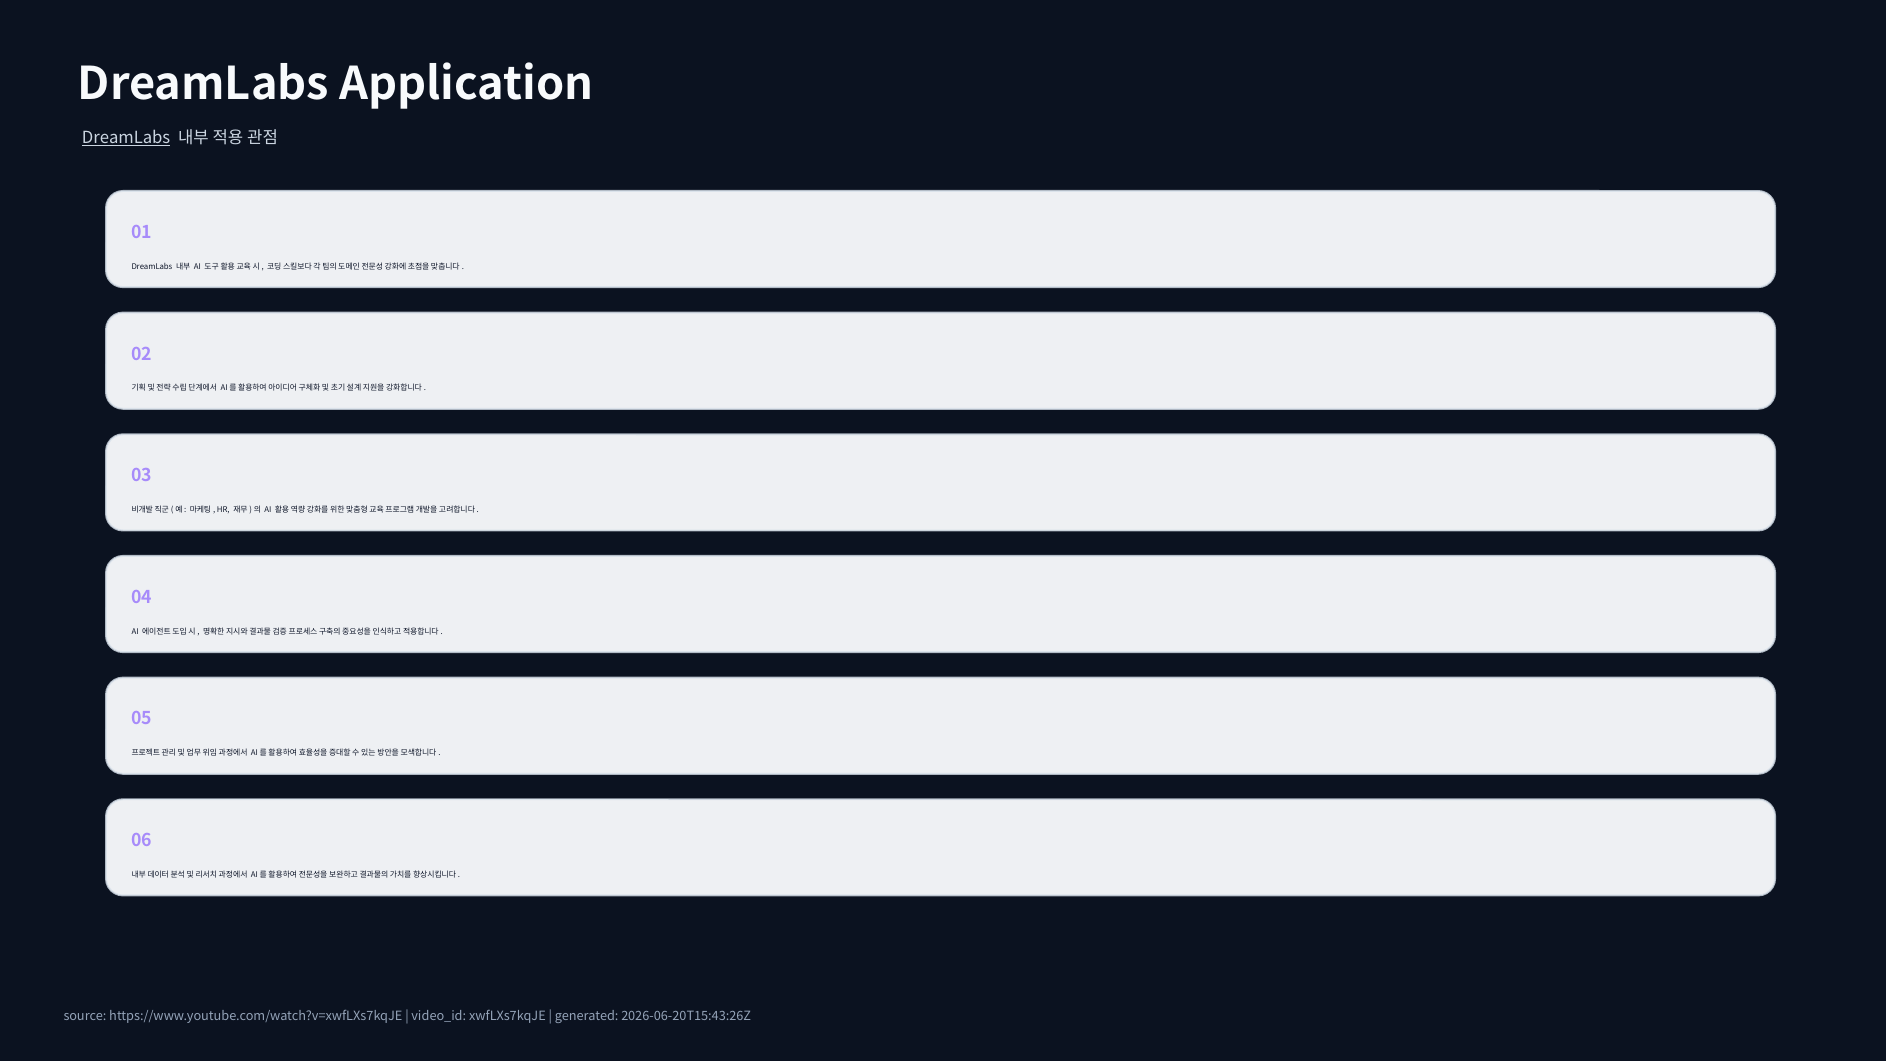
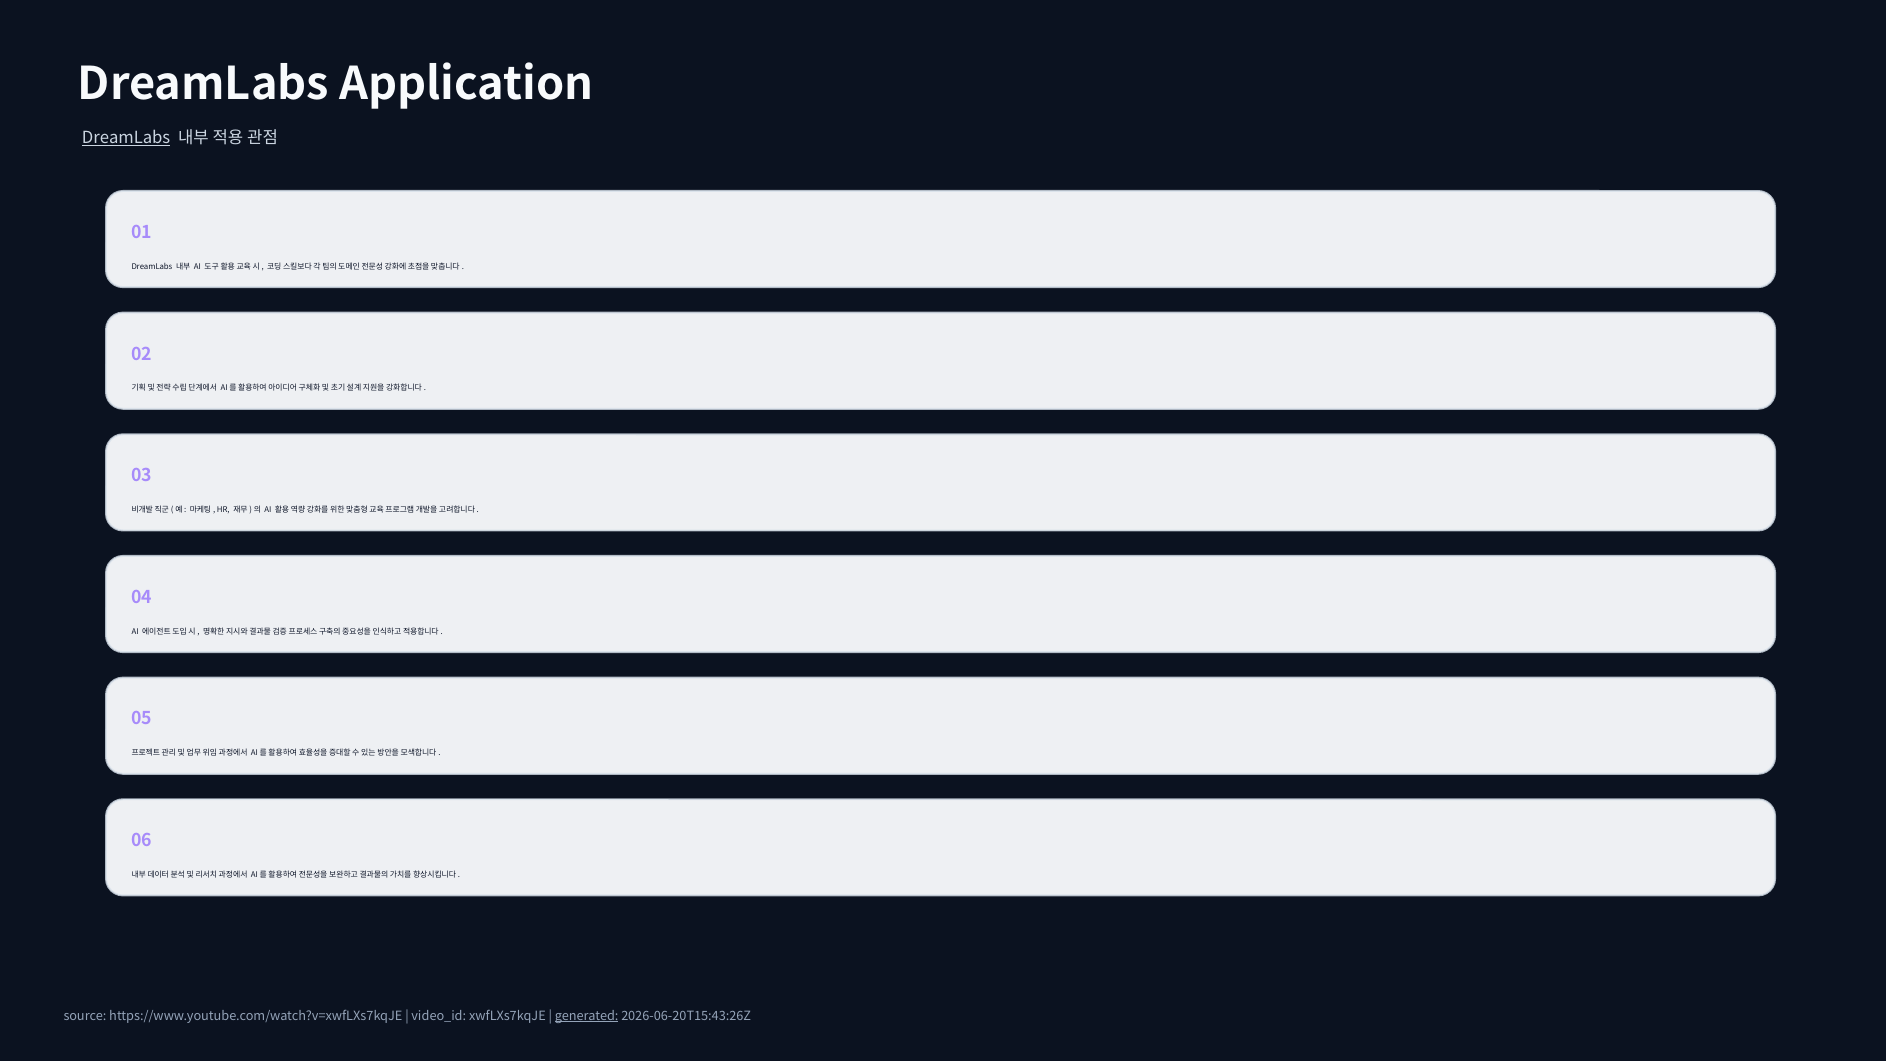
generated underline: none -> present
